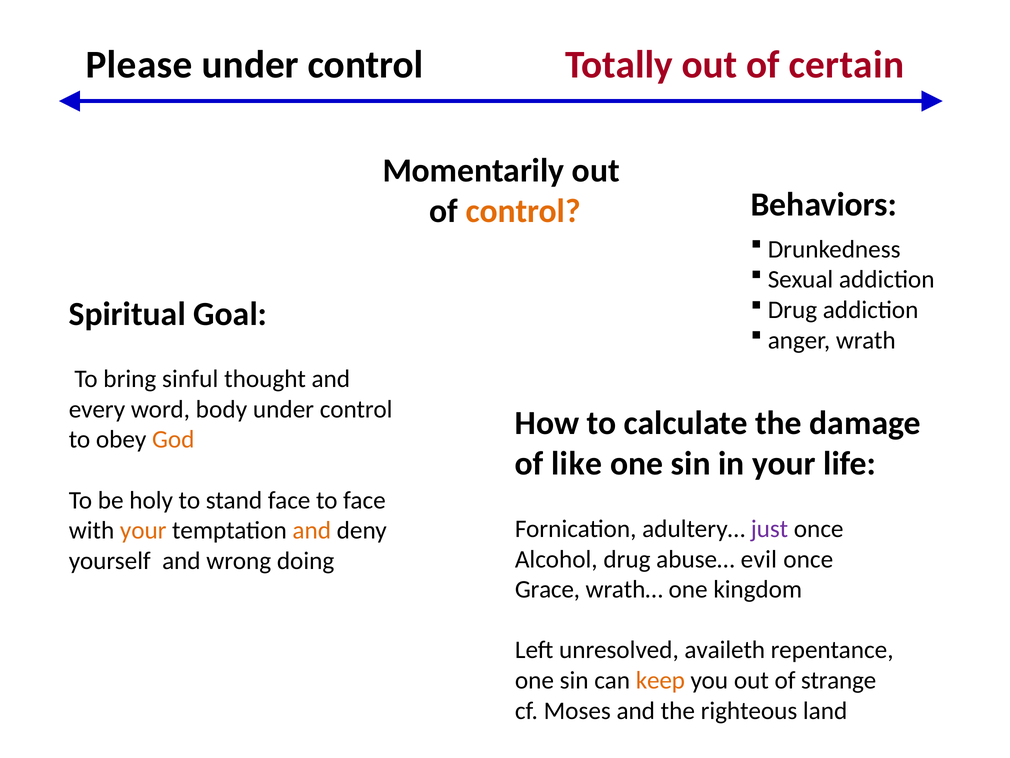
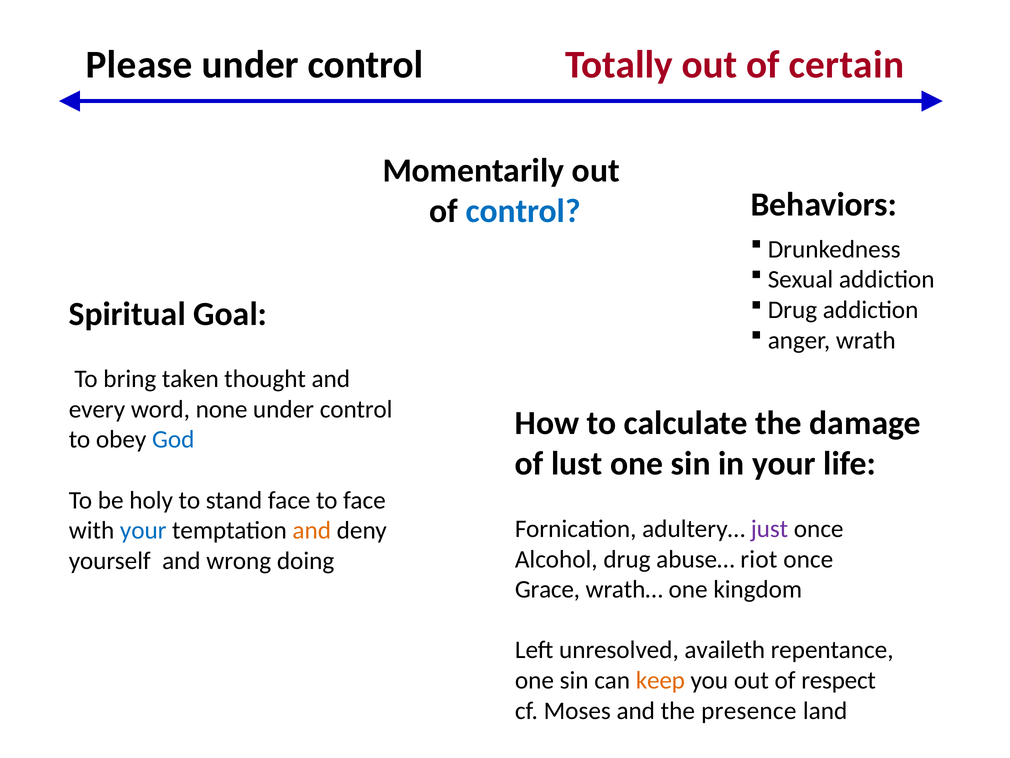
control at (523, 211) colour: orange -> blue
sinful: sinful -> taken
body: body -> none
God colour: orange -> blue
like: like -> lust
your at (143, 530) colour: orange -> blue
evil: evil -> riot
strange: strange -> respect
righteous: righteous -> presence
